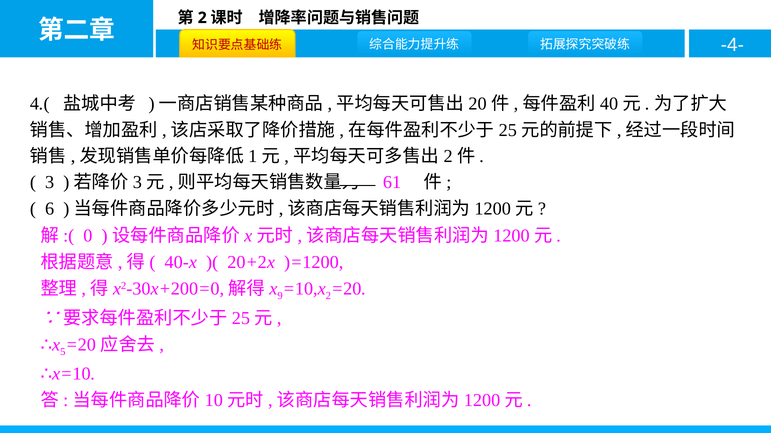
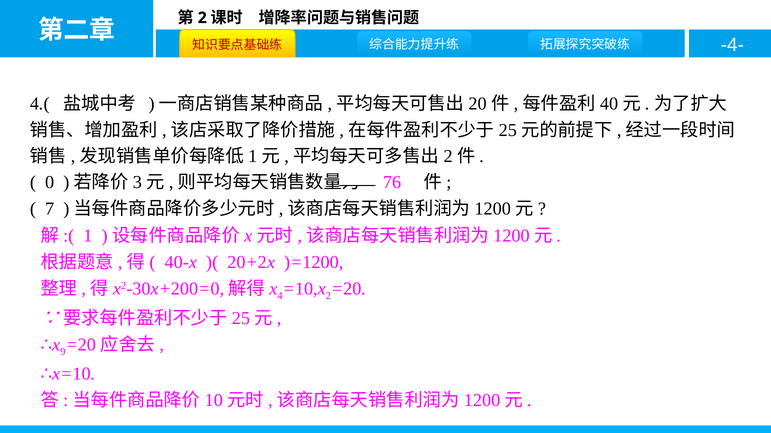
3: 3 -> 0
61: 61 -> 76
6: 6 -> 7
0: 0 -> 1
9: 9 -> 4
5: 5 -> 9
